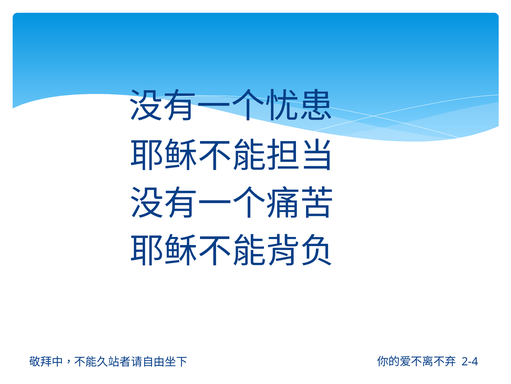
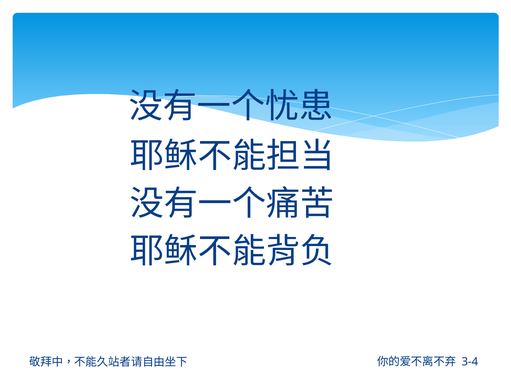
2-4: 2-4 -> 3-4
